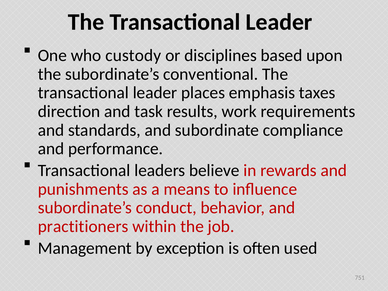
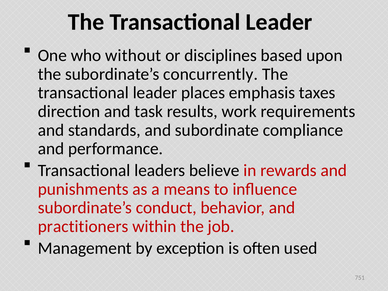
custody: custody -> without
conventional: conventional -> concurrently
